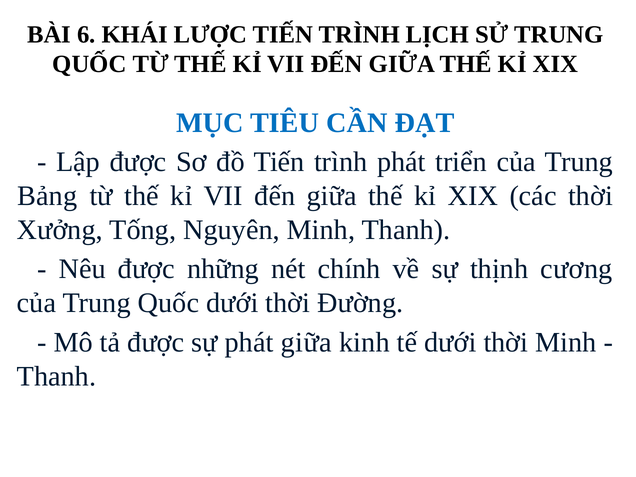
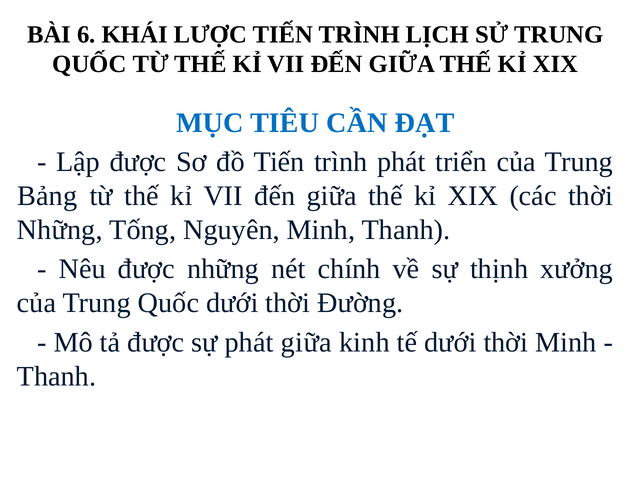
Xưởng at (60, 230): Xưởng -> Những
cương: cương -> xưởng
